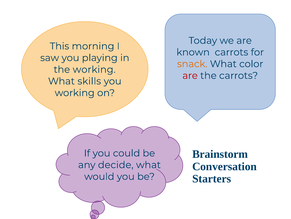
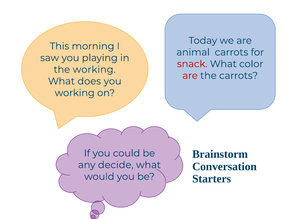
known: known -> animal
snack colour: orange -> red
skills: skills -> does
